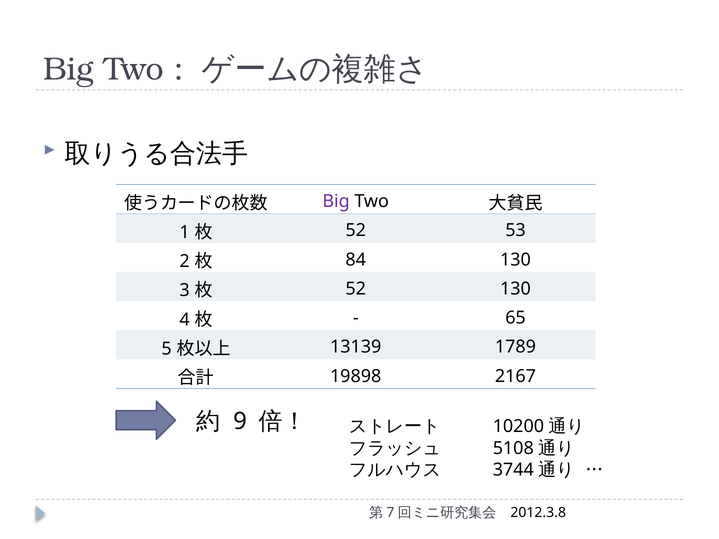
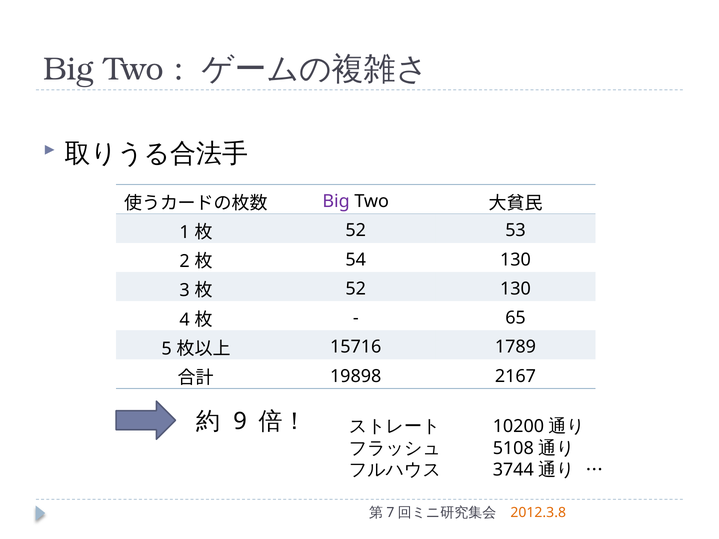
84: 84 -> 54
13139: 13139 -> 15716
2012.3.8 colour: black -> orange
